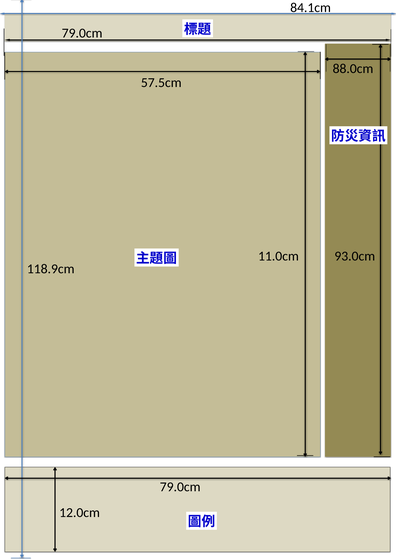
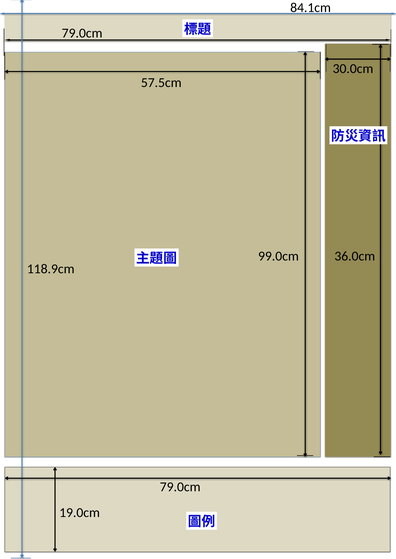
88.0cm: 88.0cm -> 30.0cm
11.0cm: 11.0cm -> 99.0cm
93.0cm: 93.0cm -> 36.0cm
12.0cm: 12.0cm -> 19.0cm
